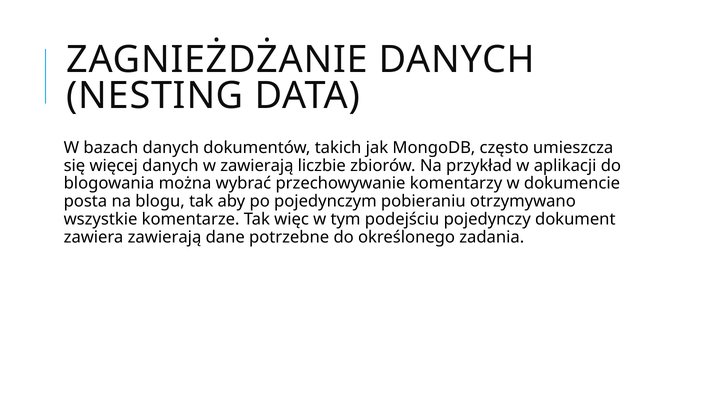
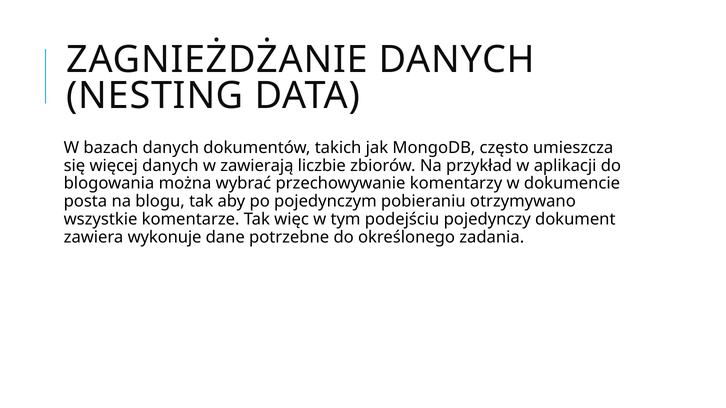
zawiera zawierają: zawierają -> wykonuje
